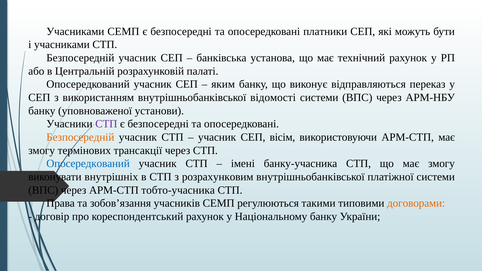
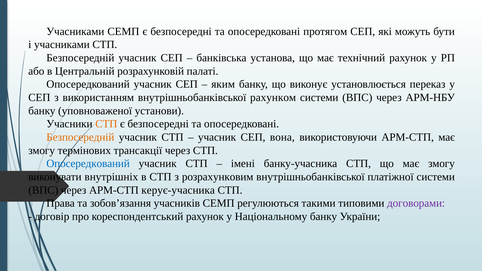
платники: платники -> протягом
відправляються: відправляються -> установлюється
відомості: відомості -> рахунком
СТП at (106, 124) colour: purple -> orange
вісім: вісім -> вона
тобто-учасника: тобто-учасника -> керує-учасника
договорами colour: orange -> purple
